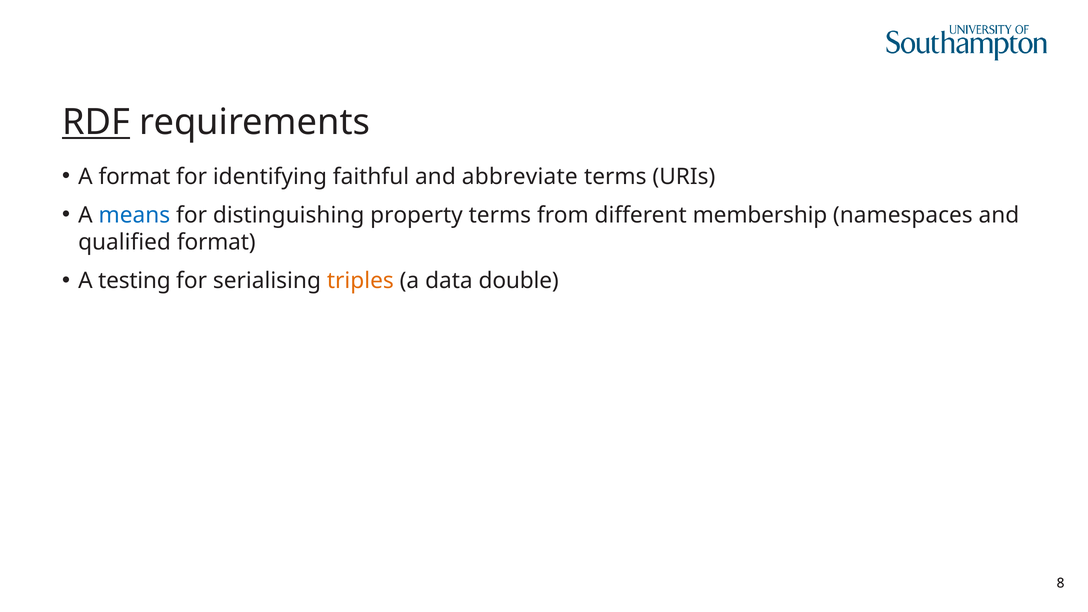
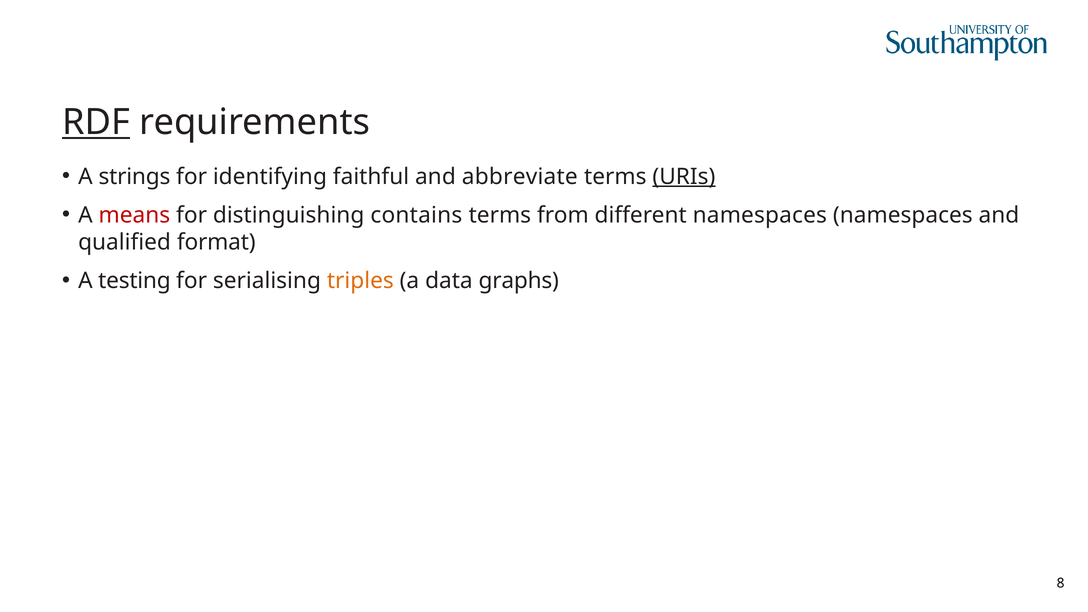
A format: format -> strings
URIs underline: none -> present
means colour: blue -> red
property: property -> contains
different membership: membership -> namespaces
double: double -> graphs
